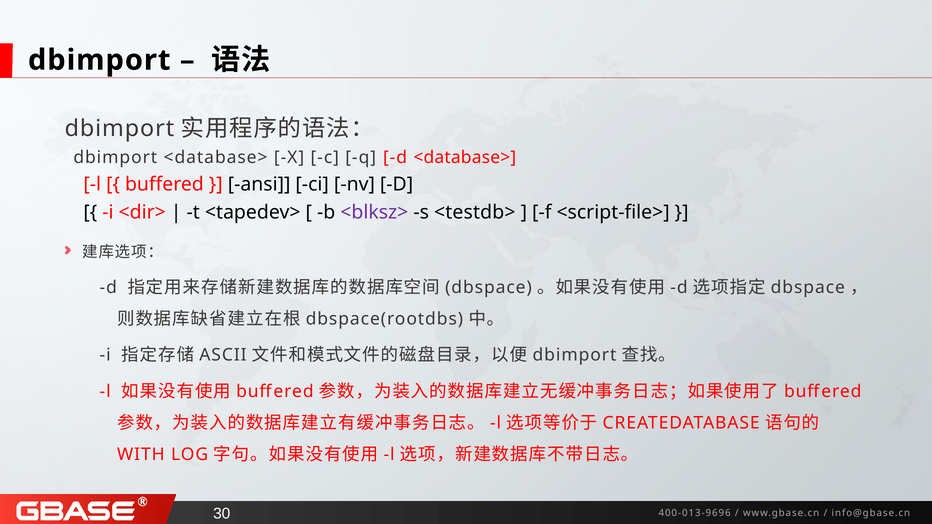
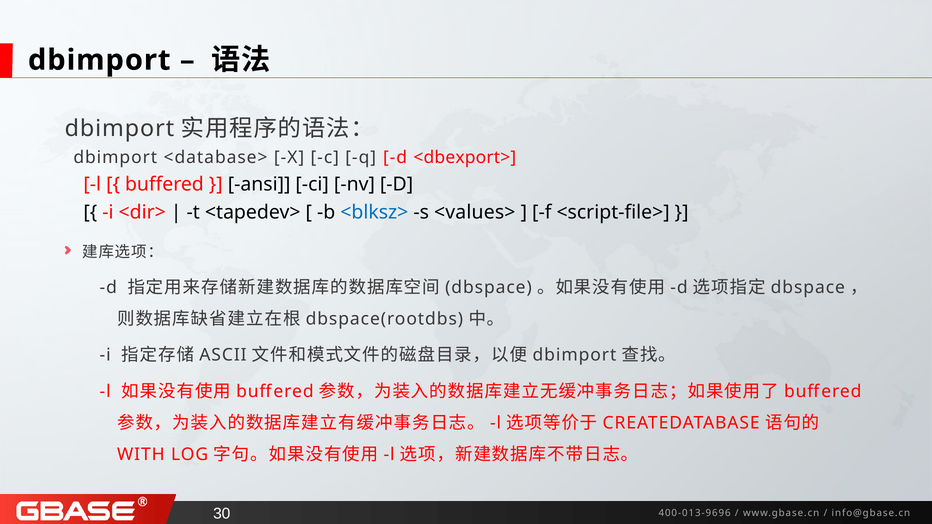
d <database>: <database> -> <dbexport>
<blksz> colour: purple -> blue
<testdb>: <testdb> -> <values>
